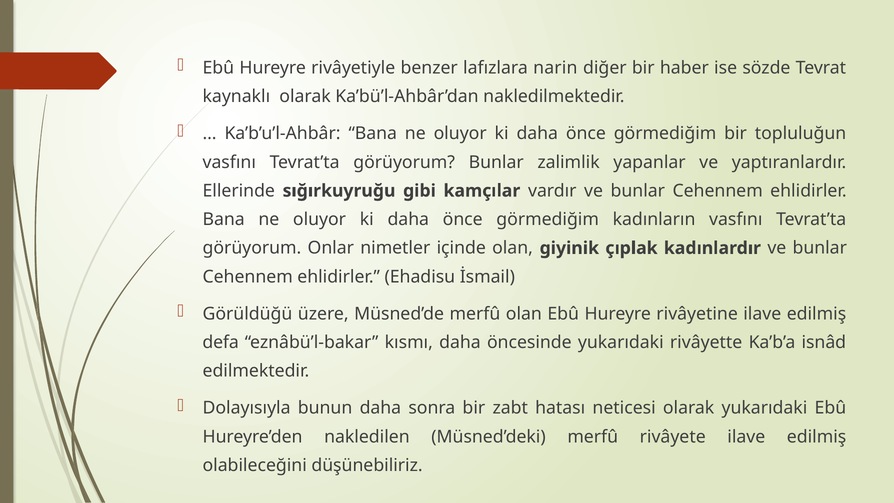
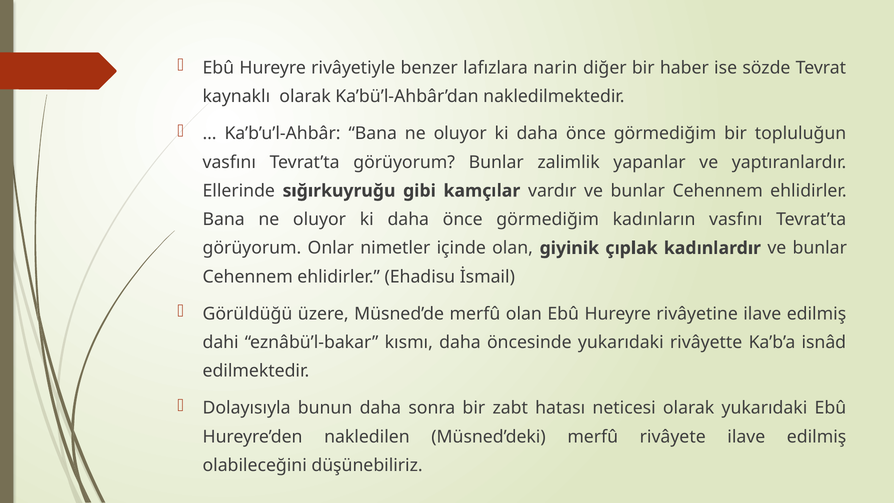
defa: defa -> dahi
